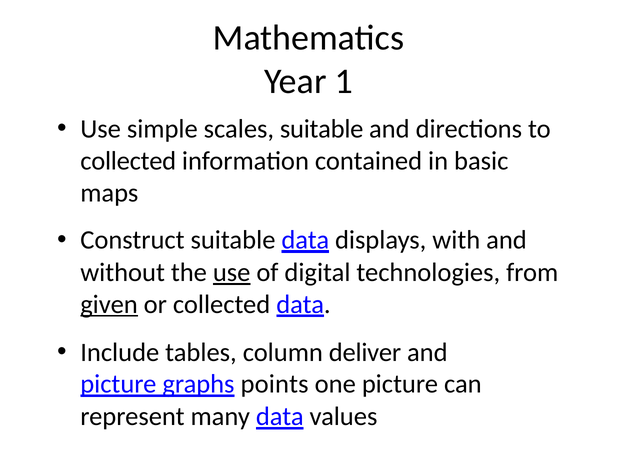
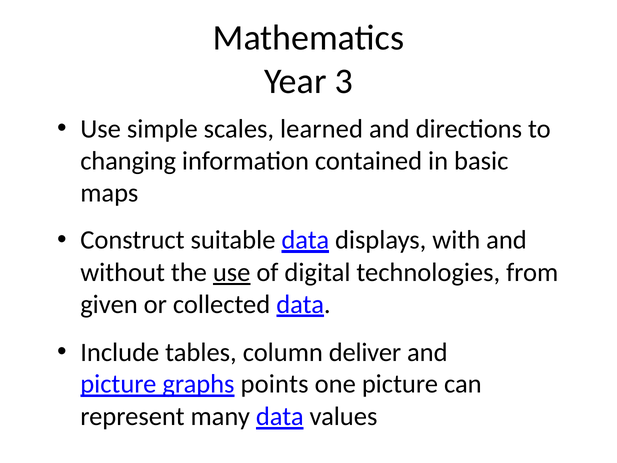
1: 1 -> 3
scales suitable: suitable -> learned
collected at (128, 161): collected -> changing
given underline: present -> none
